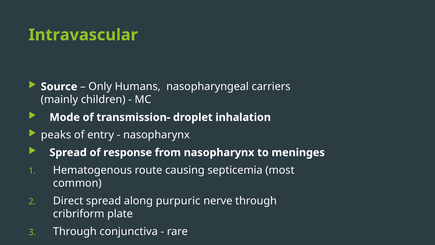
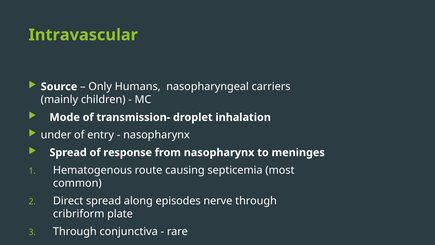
peaks: peaks -> under
purpuric: purpuric -> episodes
